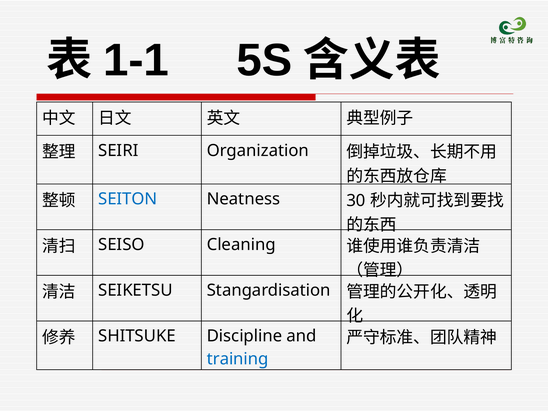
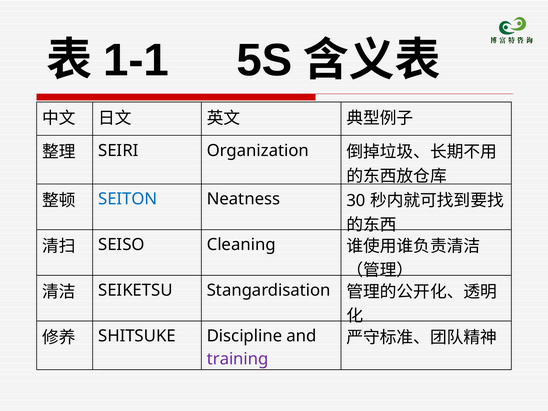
training colour: blue -> purple
